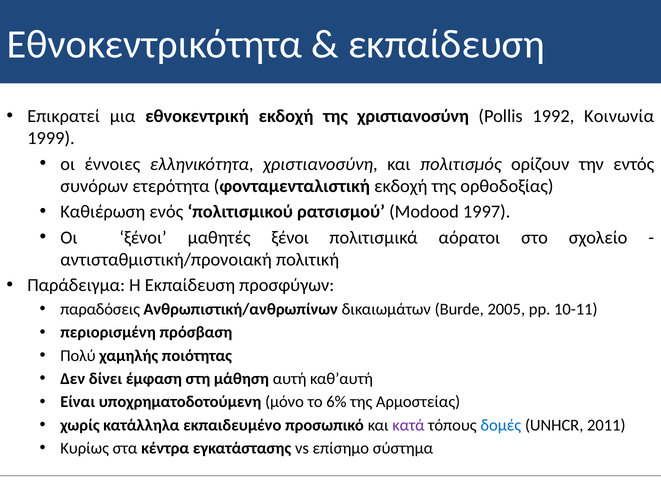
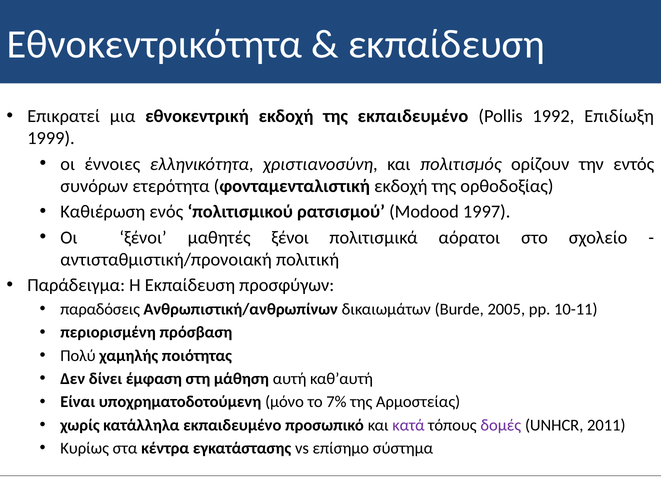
της χριστιανοσύνη: χριστιανοσύνη -> εκπαιδευμένο
Κοινωνία: Κοινωνία -> Επιδίωξη
6%: 6% -> 7%
δομές colour: blue -> purple
